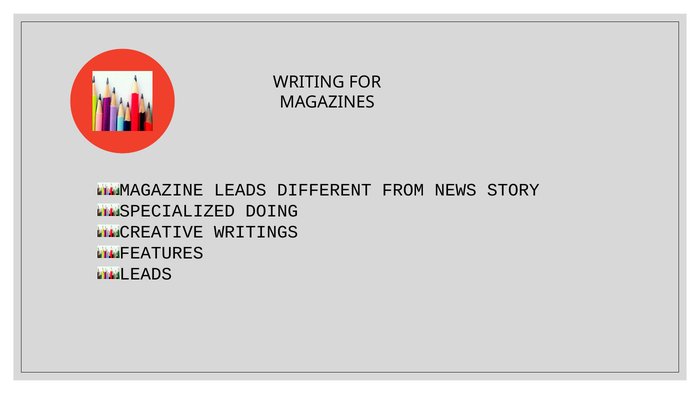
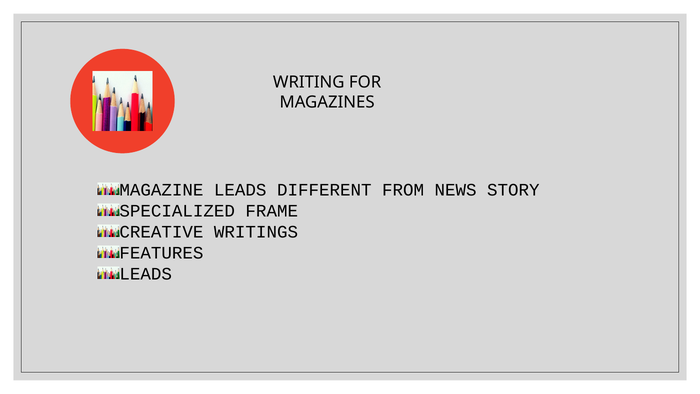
DOING: DOING -> FRAME
